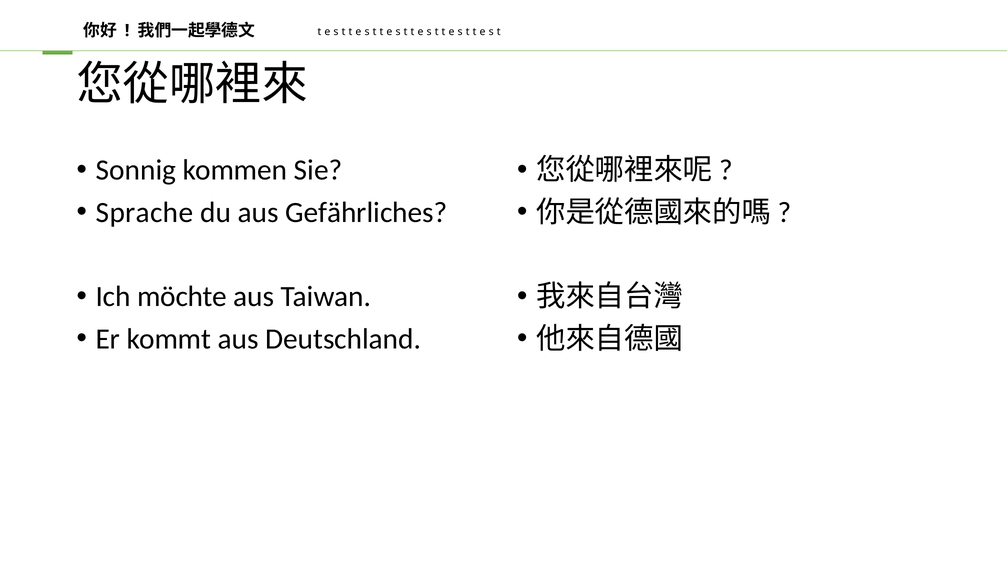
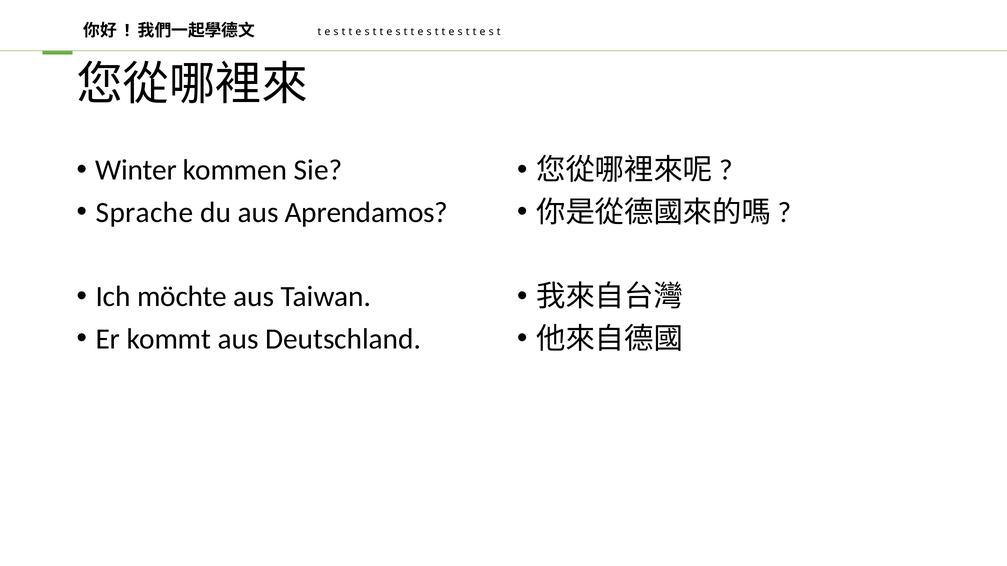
Sonnig: Sonnig -> Winter
Gefährliches: Gefährliches -> Aprendamos
